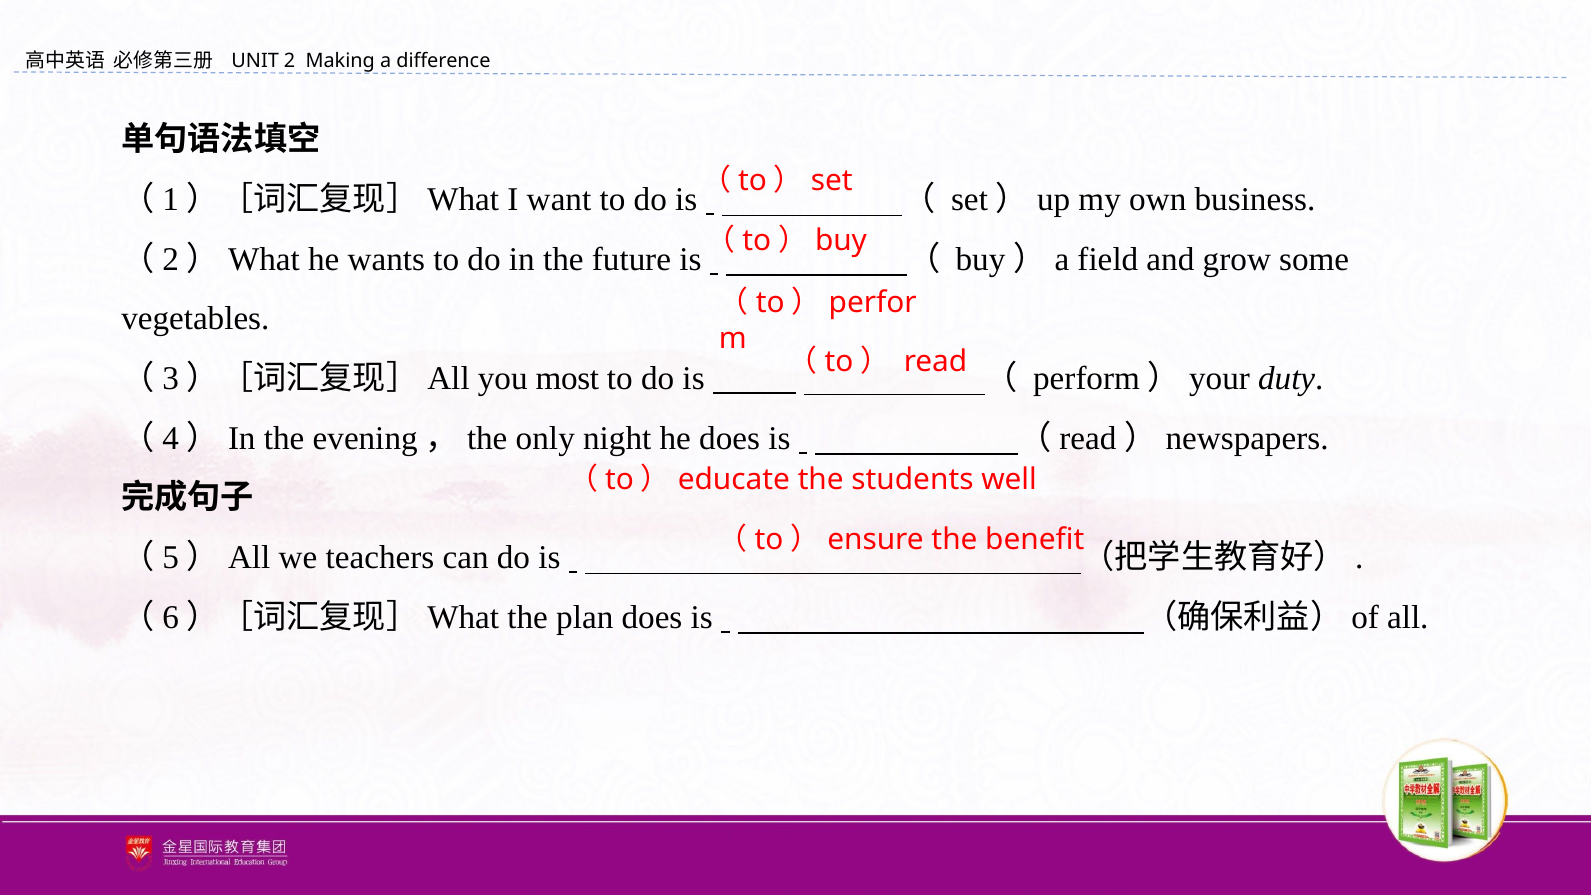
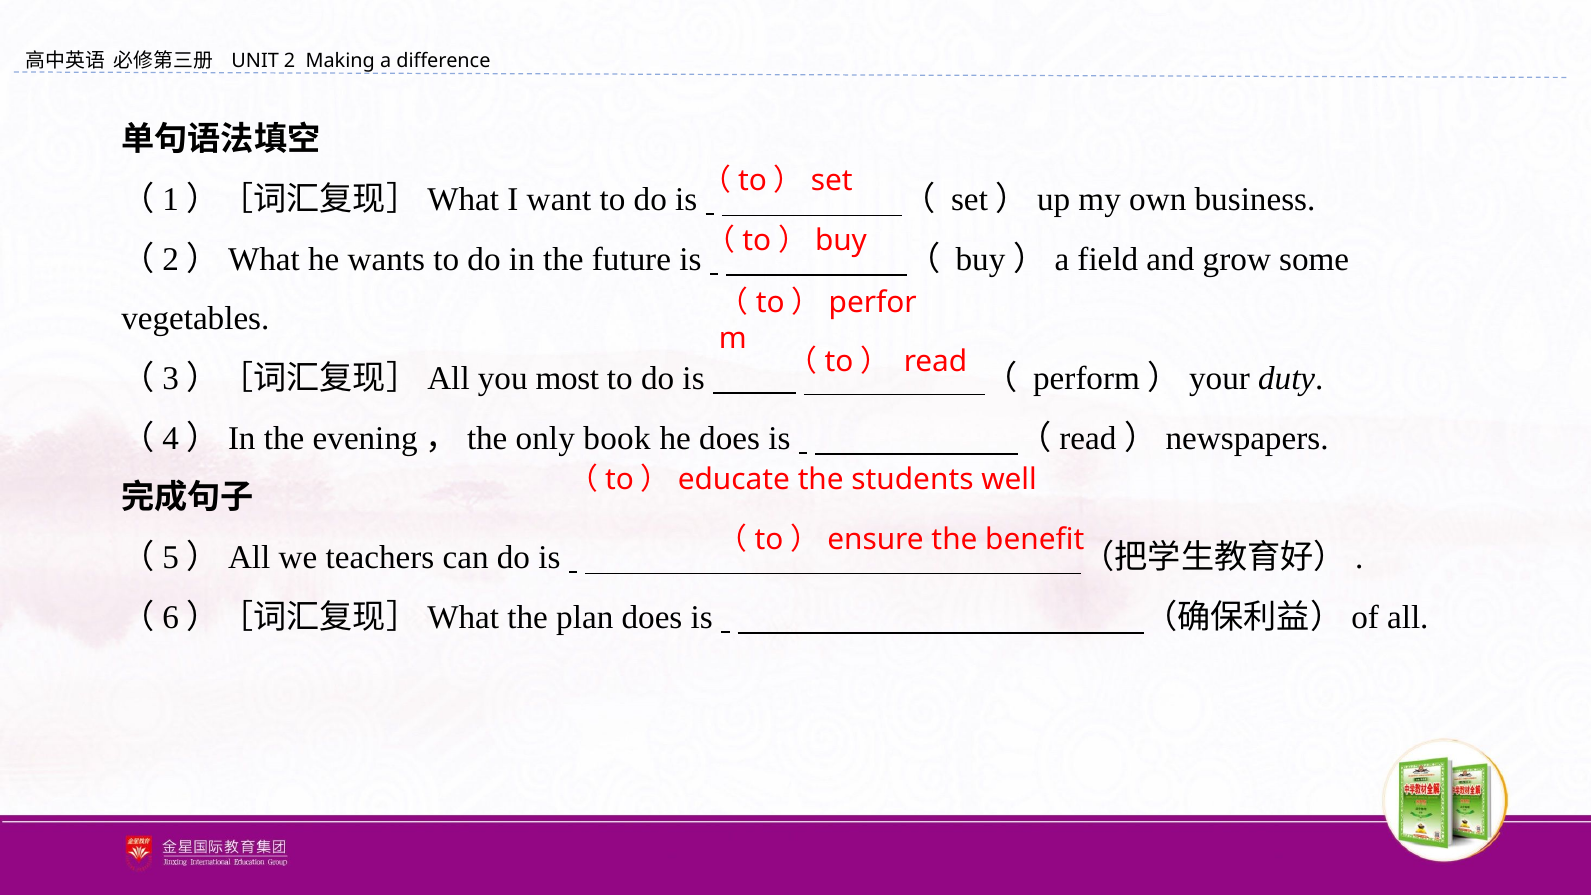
night: night -> book
